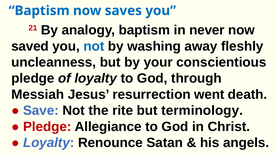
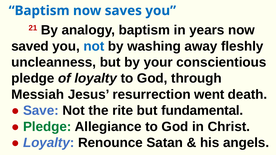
never: never -> years
terminology: terminology -> fundamental
Pledge at (47, 127) colour: red -> green
